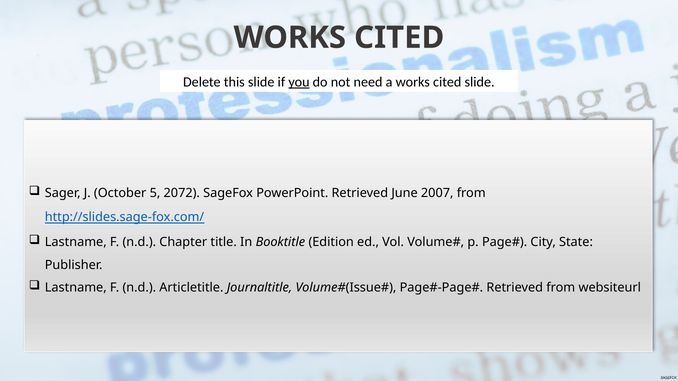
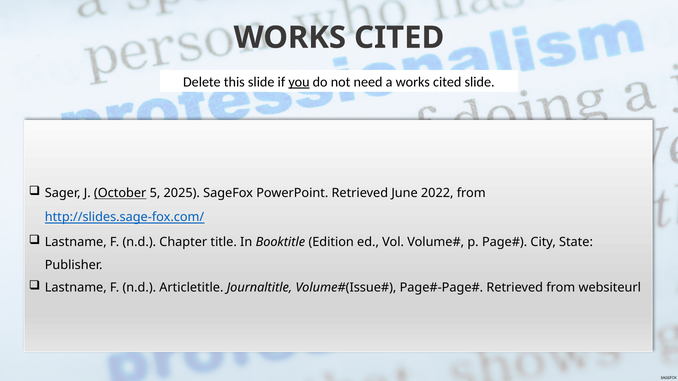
October underline: none -> present
2072: 2072 -> 2025
2007: 2007 -> 2022
